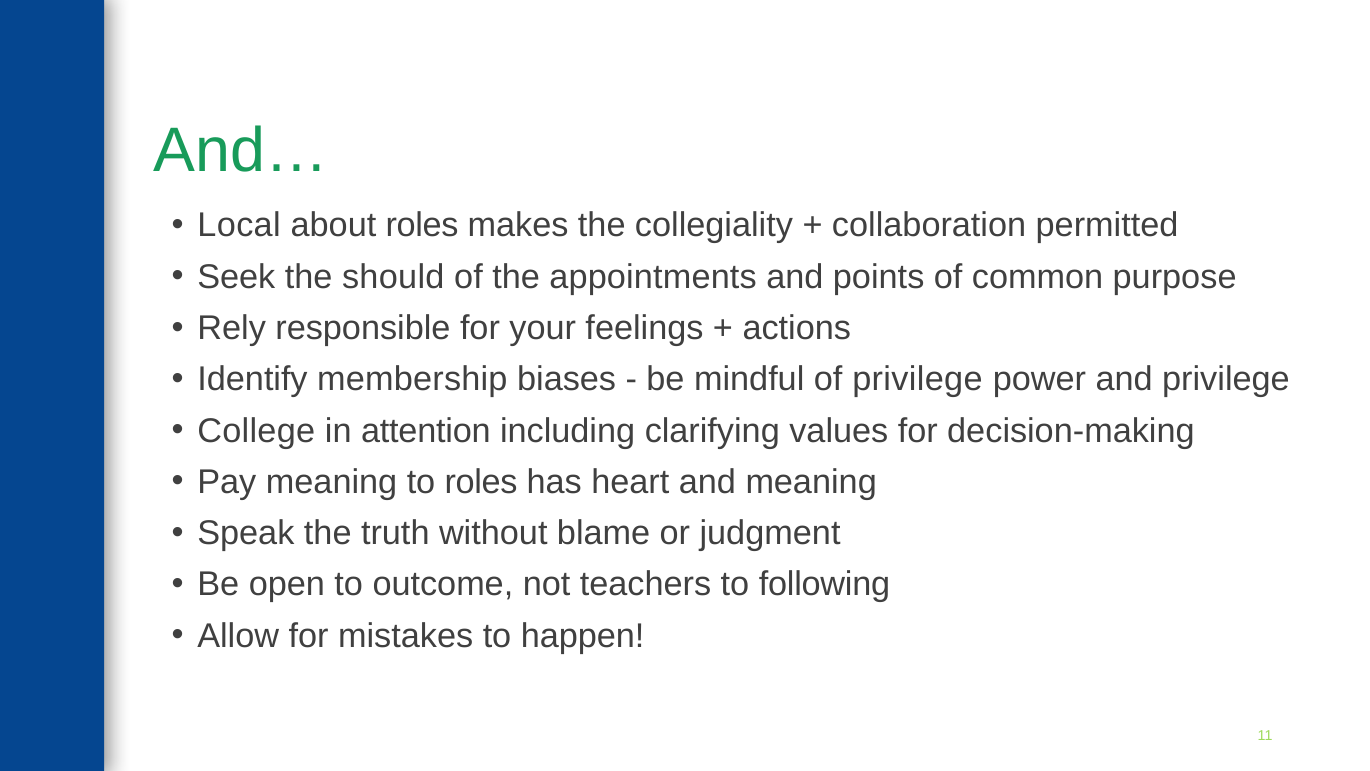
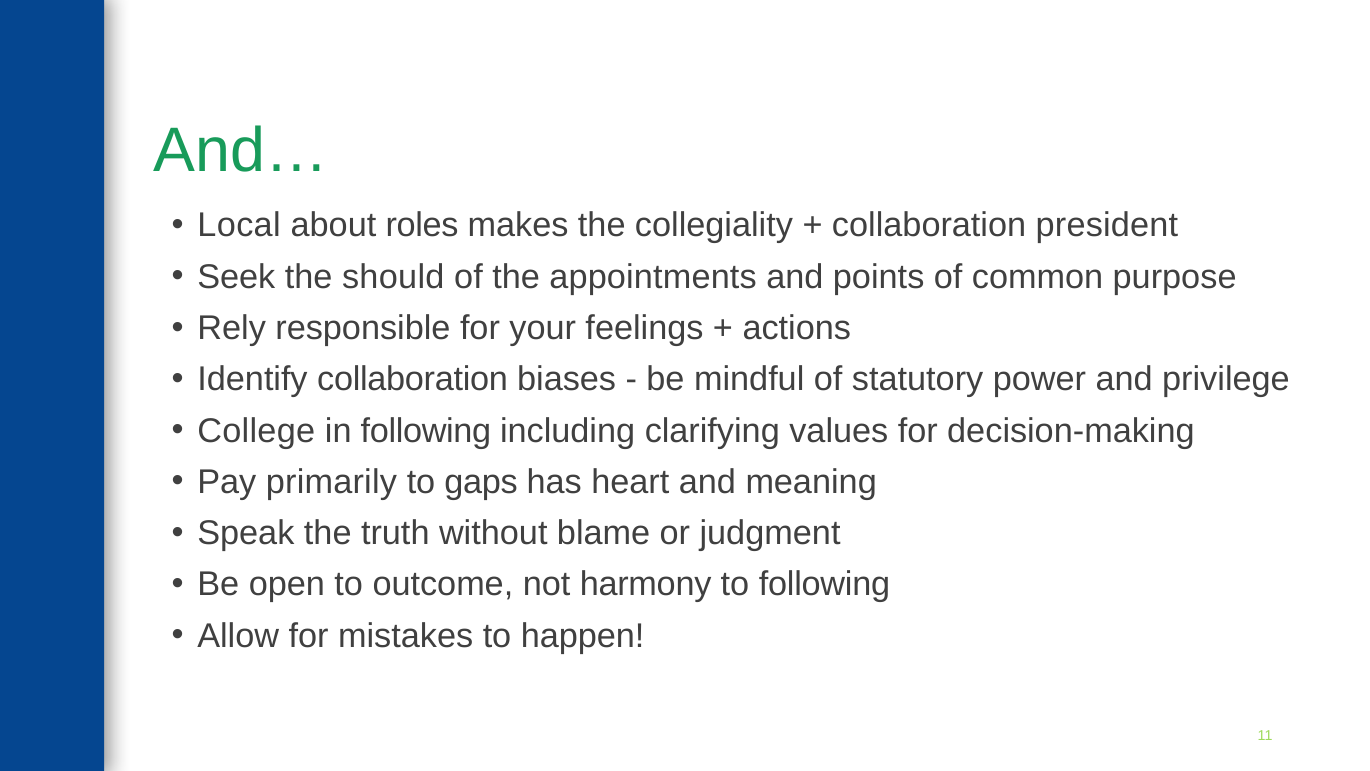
permitted: permitted -> president
Identify membership: membership -> collaboration
of privilege: privilege -> statutory
in attention: attention -> following
Pay meaning: meaning -> primarily
to roles: roles -> gaps
teachers: teachers -> harmony
